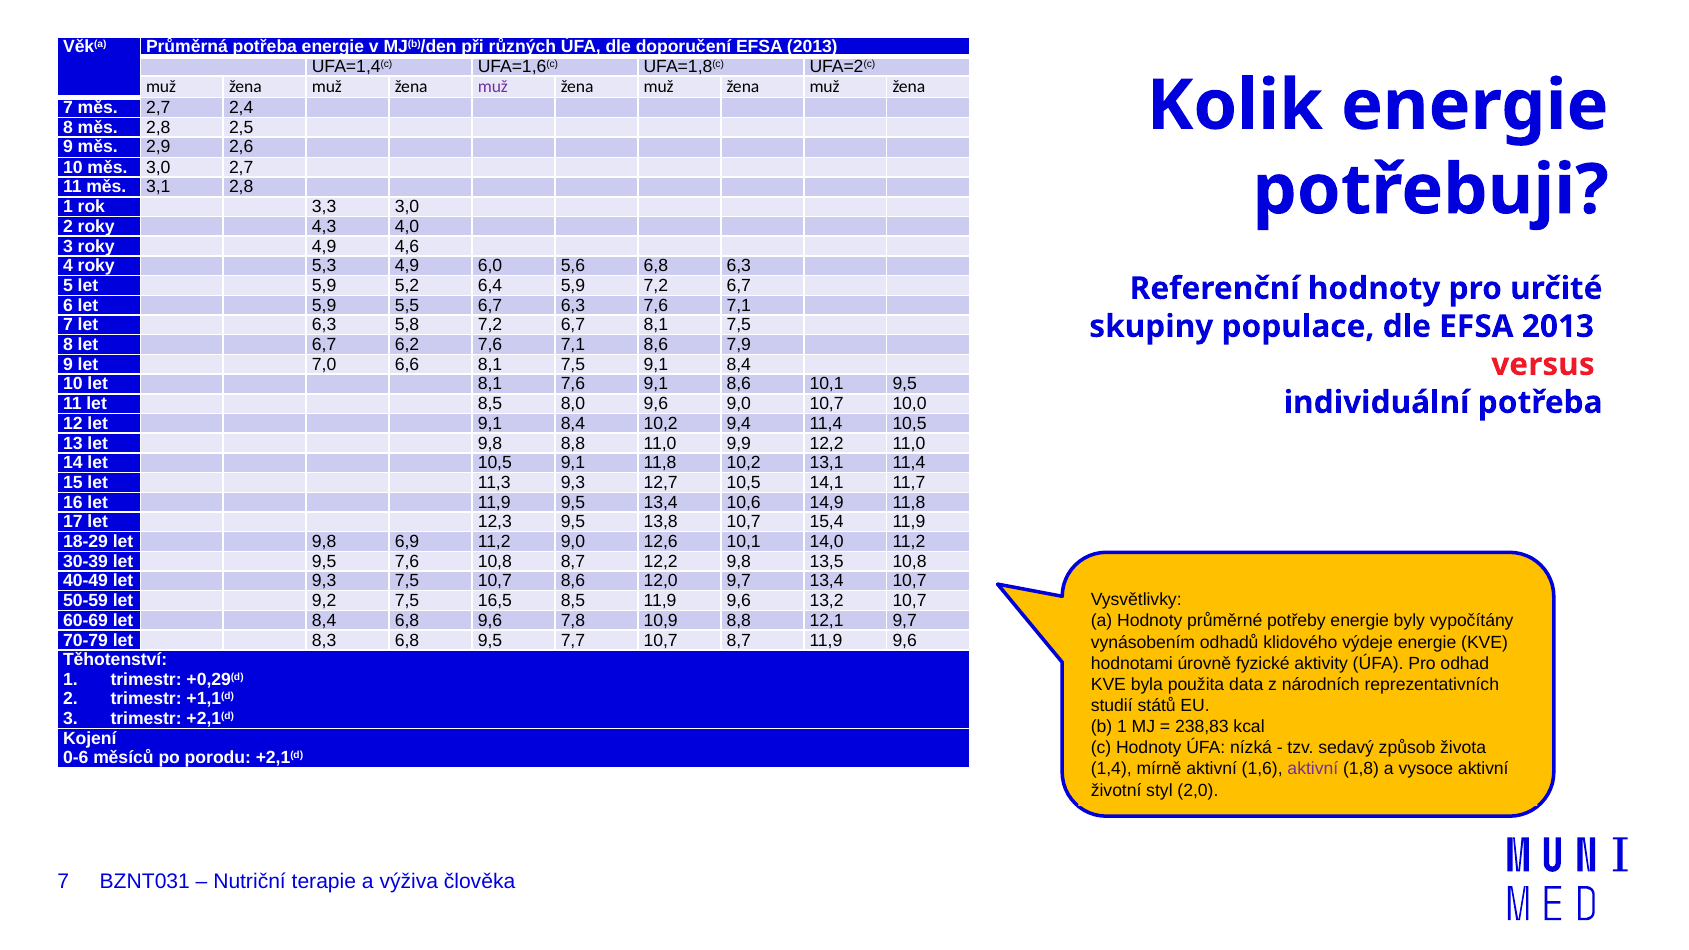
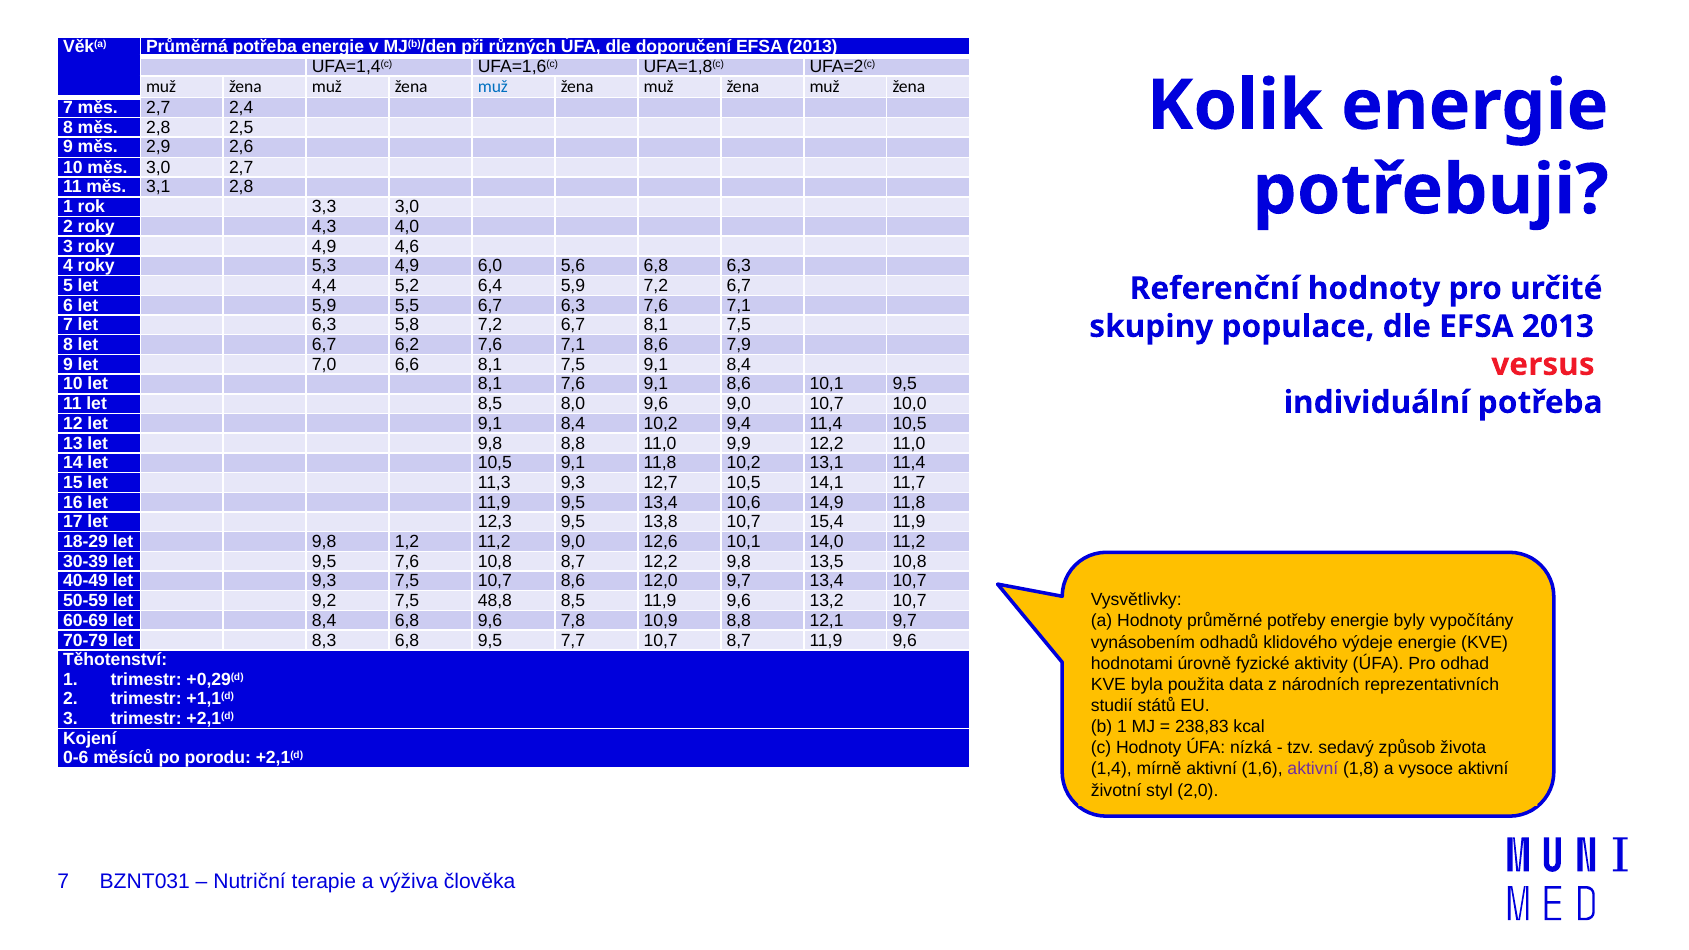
muž at (493, 87) colour: purple -> blue
5 let 5,9: 5,9 -> 4,4
6,9: 6,9 -> 1,2
16,5: 16,5 -> 48,8
